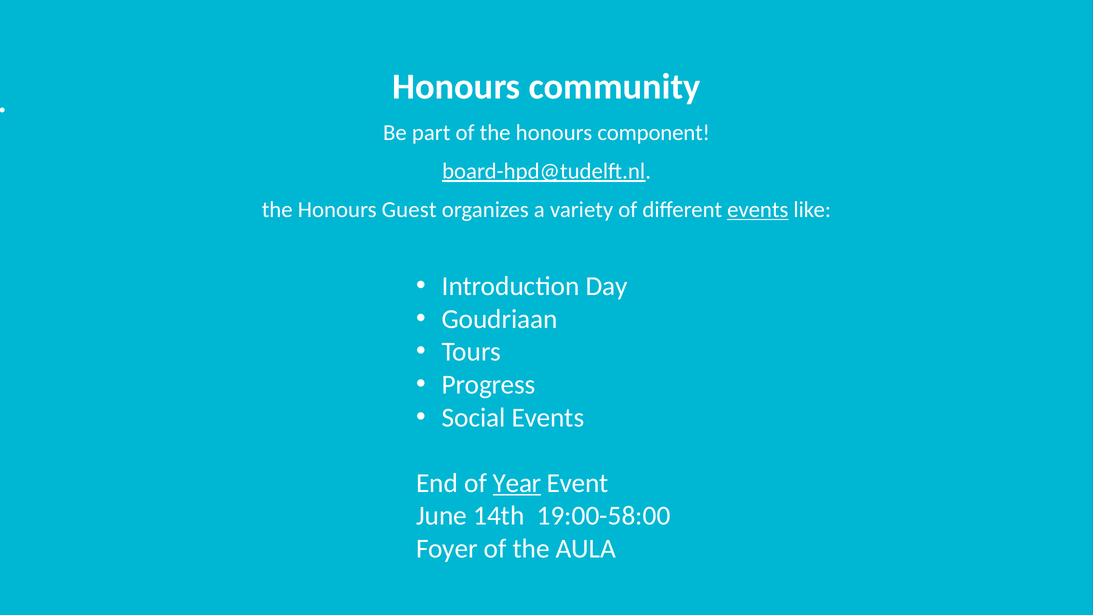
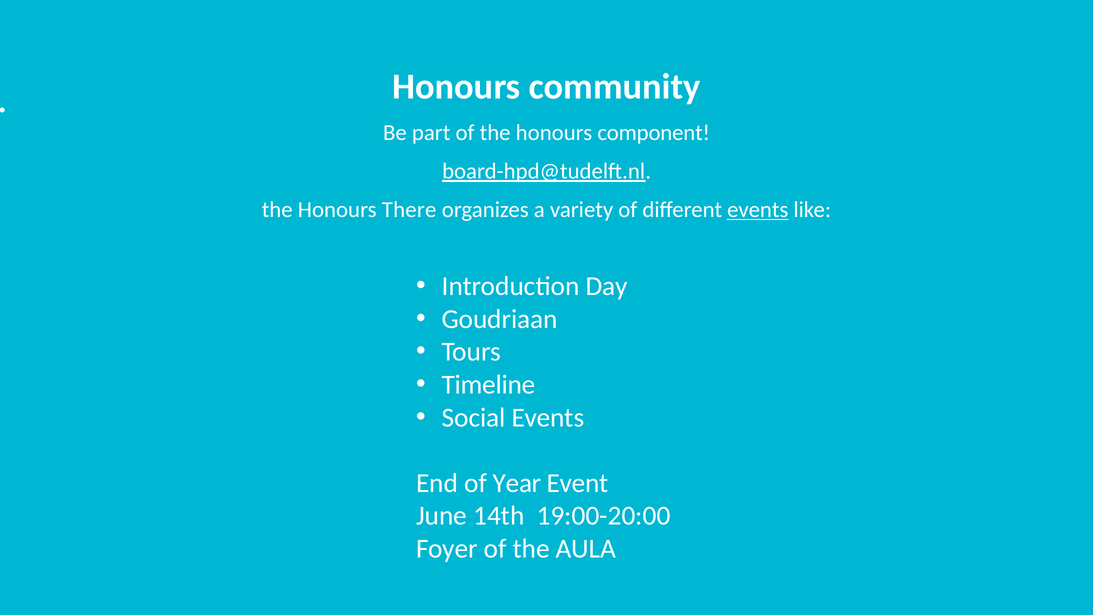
Guest: Guest -> There
Progress: Progress -> Timeline
Year underline: present -> none
19:00-58:00: 19:00-58:00 -> 19:00-20:00
